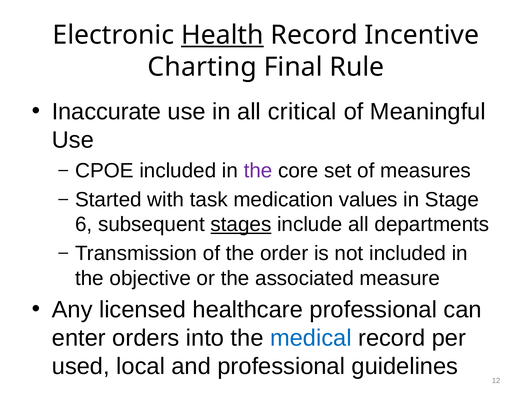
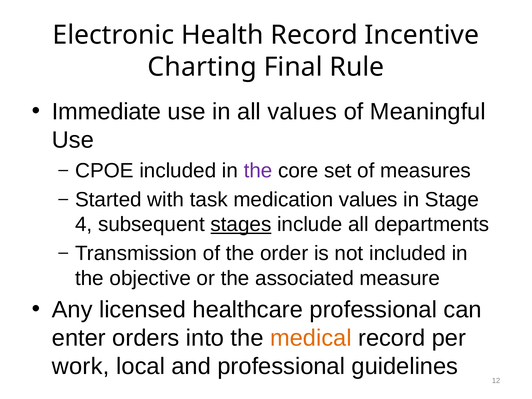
Health underline: present -> none
Inaccurate: Inaccurate -> Immediate
all critical: critical -> values
6: 6 -> 4
medical colour: blue -> orange
used: used -> work
